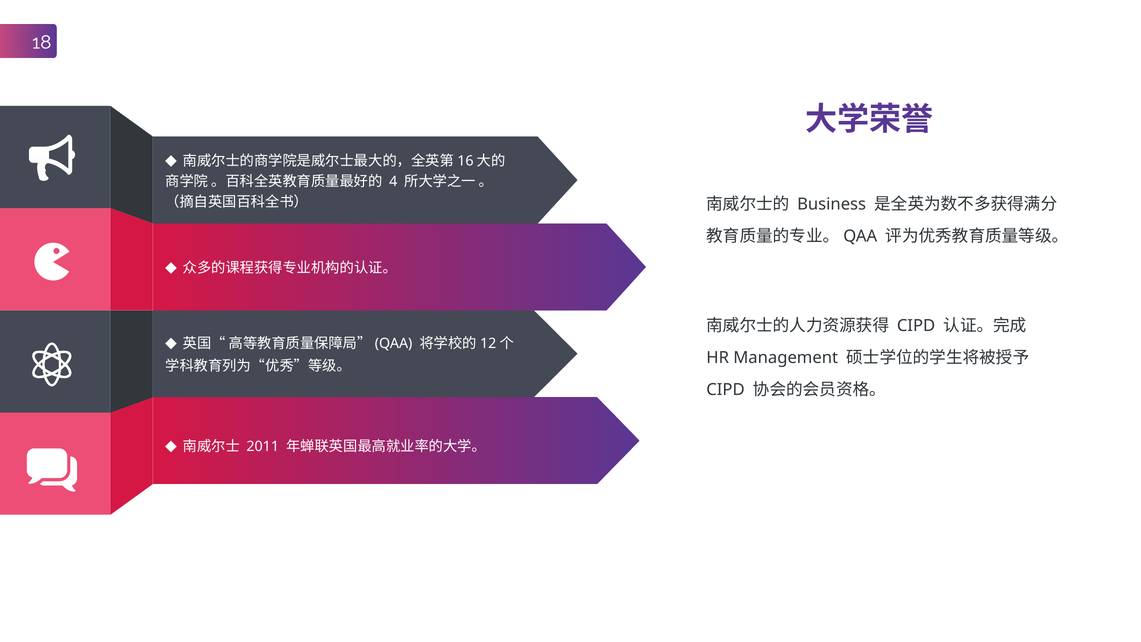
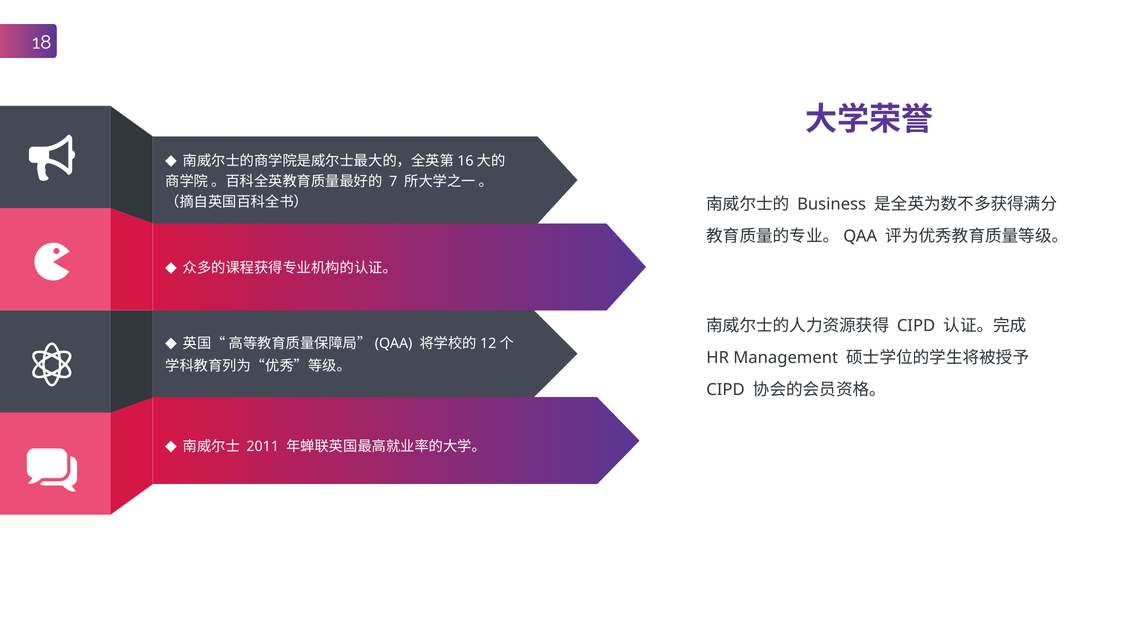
4: 4 -> 7
